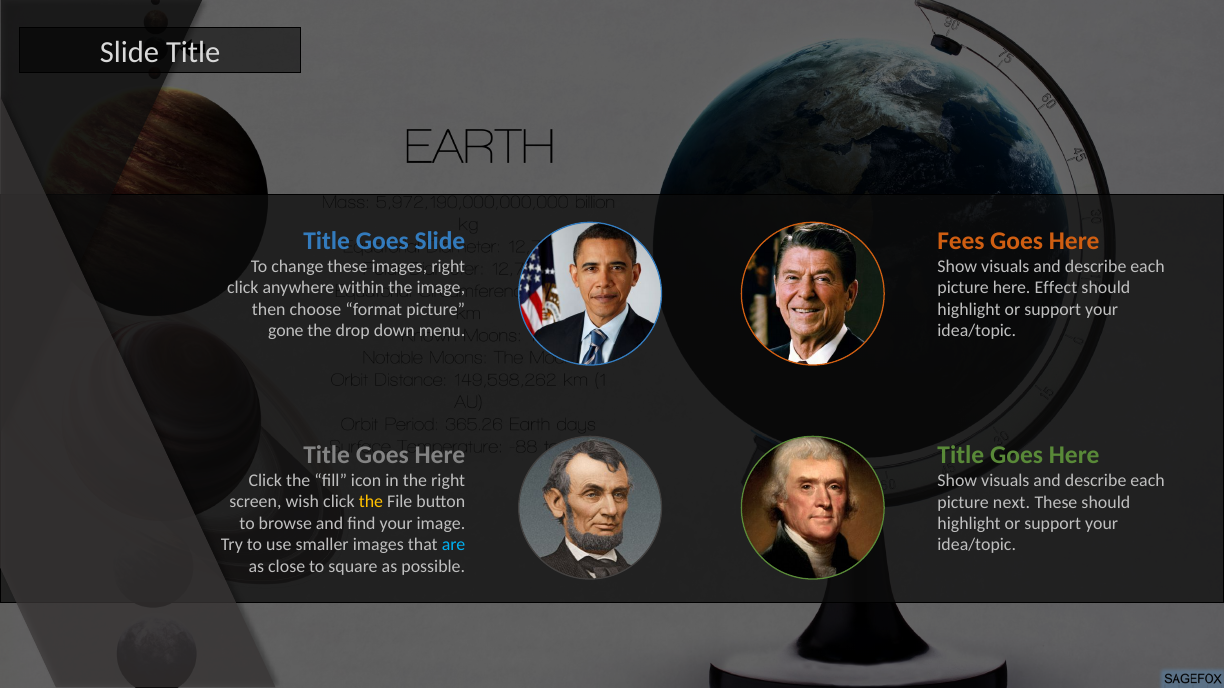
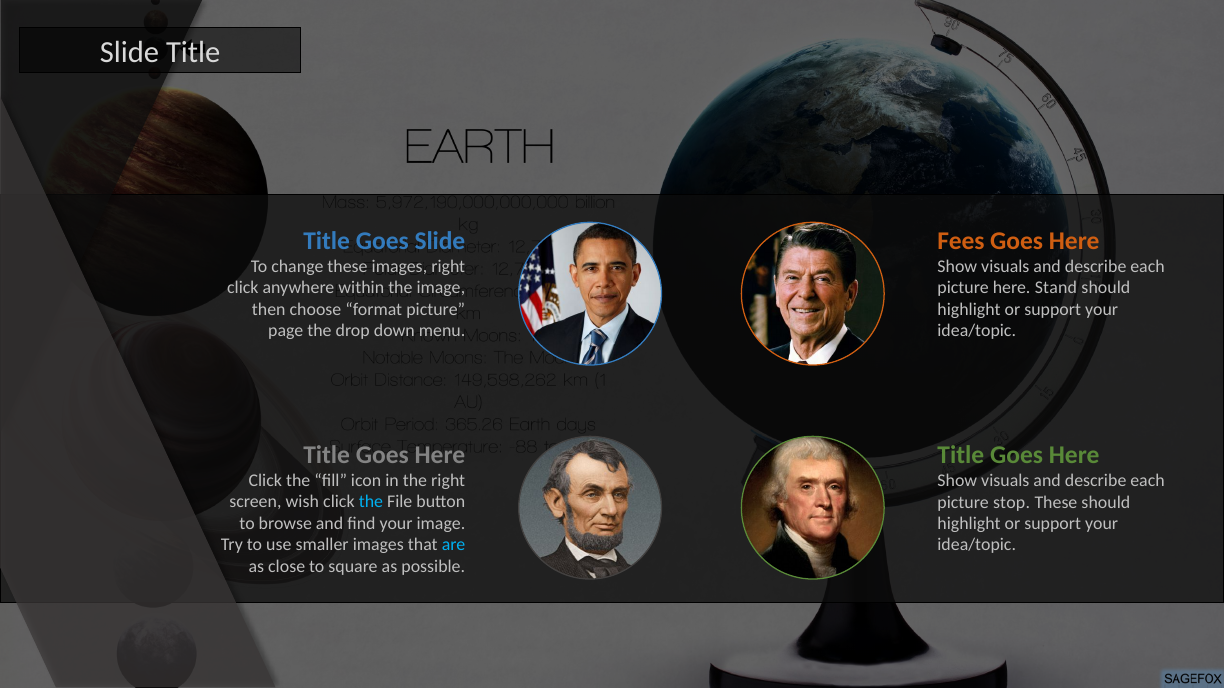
Effect: Effect -> Stand
gone: gone -> page
the at (371, 502) colour: yellow -> light blue
next: next -> stop
